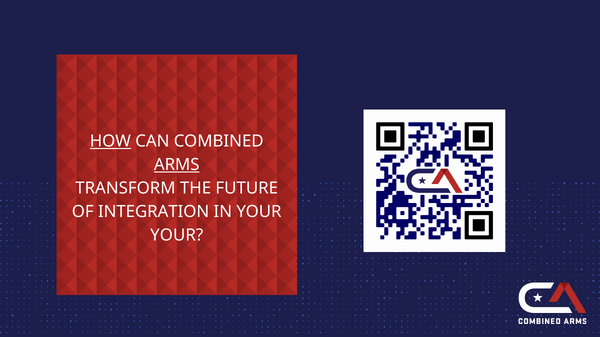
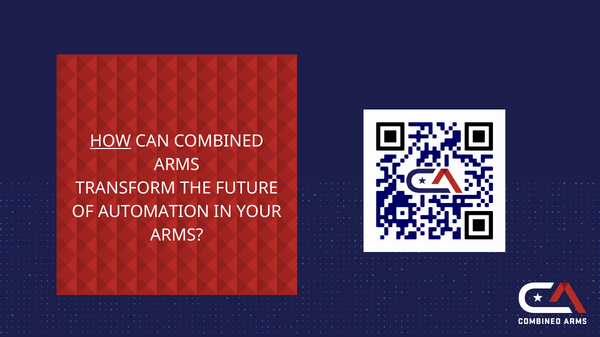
ARMS at (177, 165) underline: present -> none
INTEGRATION: INTEGRATION -> AUTOMATION
YOUR at (177, 236): YOUR -> ARMS
